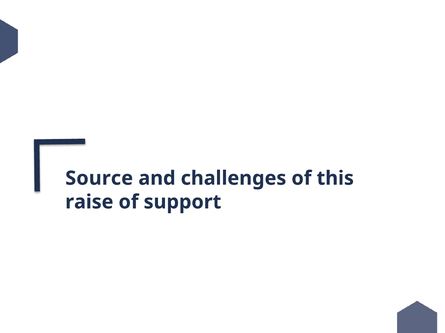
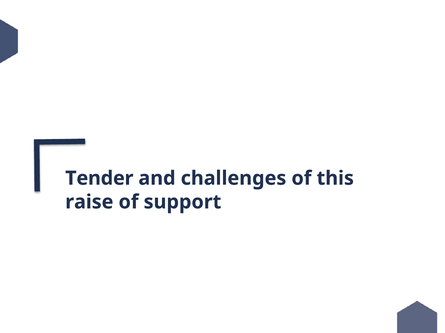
Source: Source -> Tender
